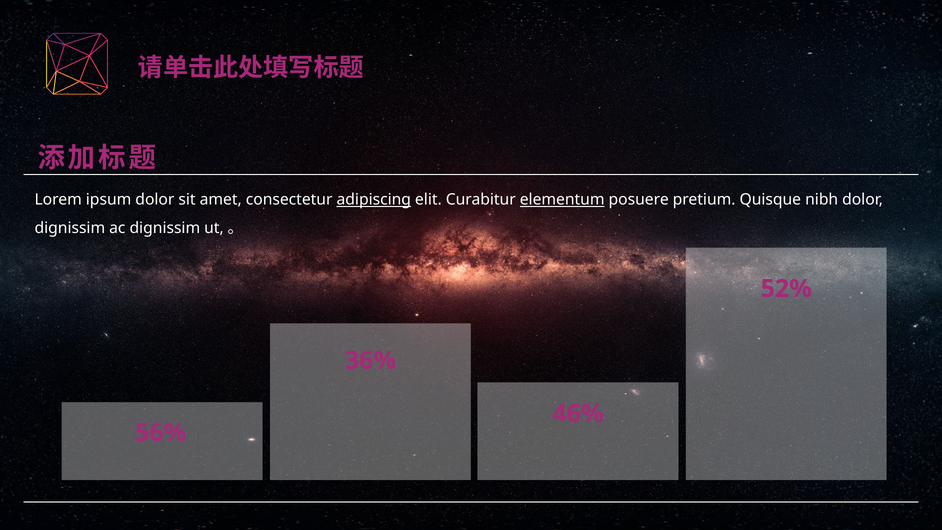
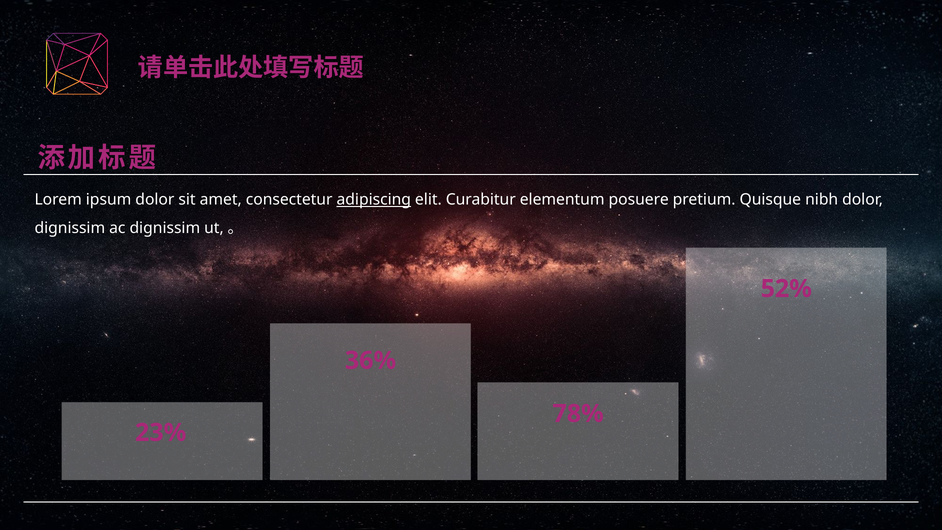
elementum underline: present -> none
46%: 46% -> 78%
56%: 56% -> 23%
